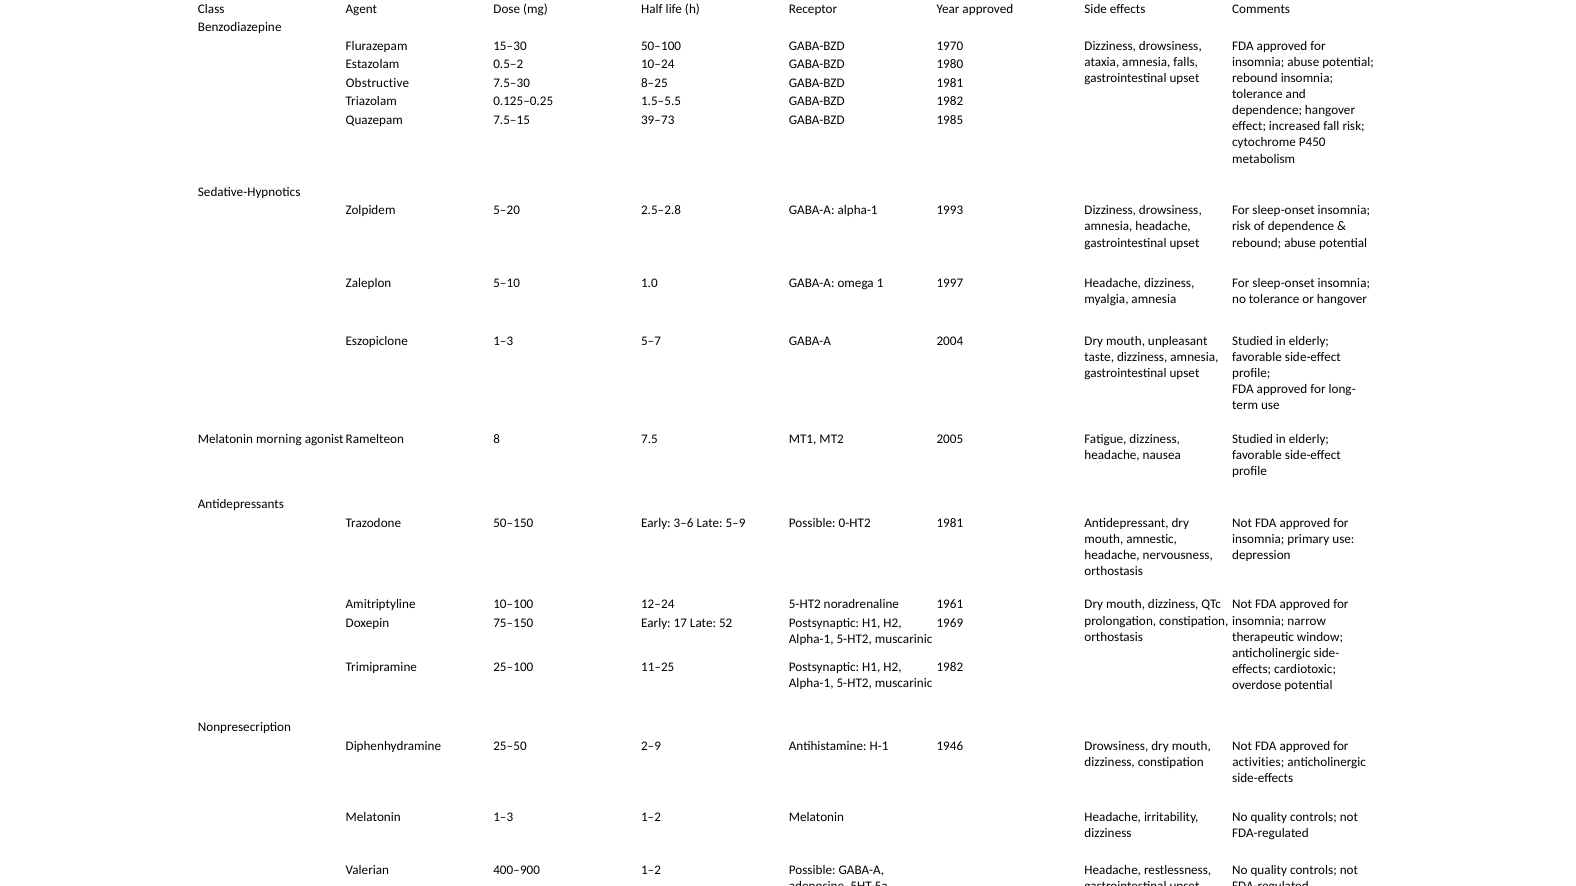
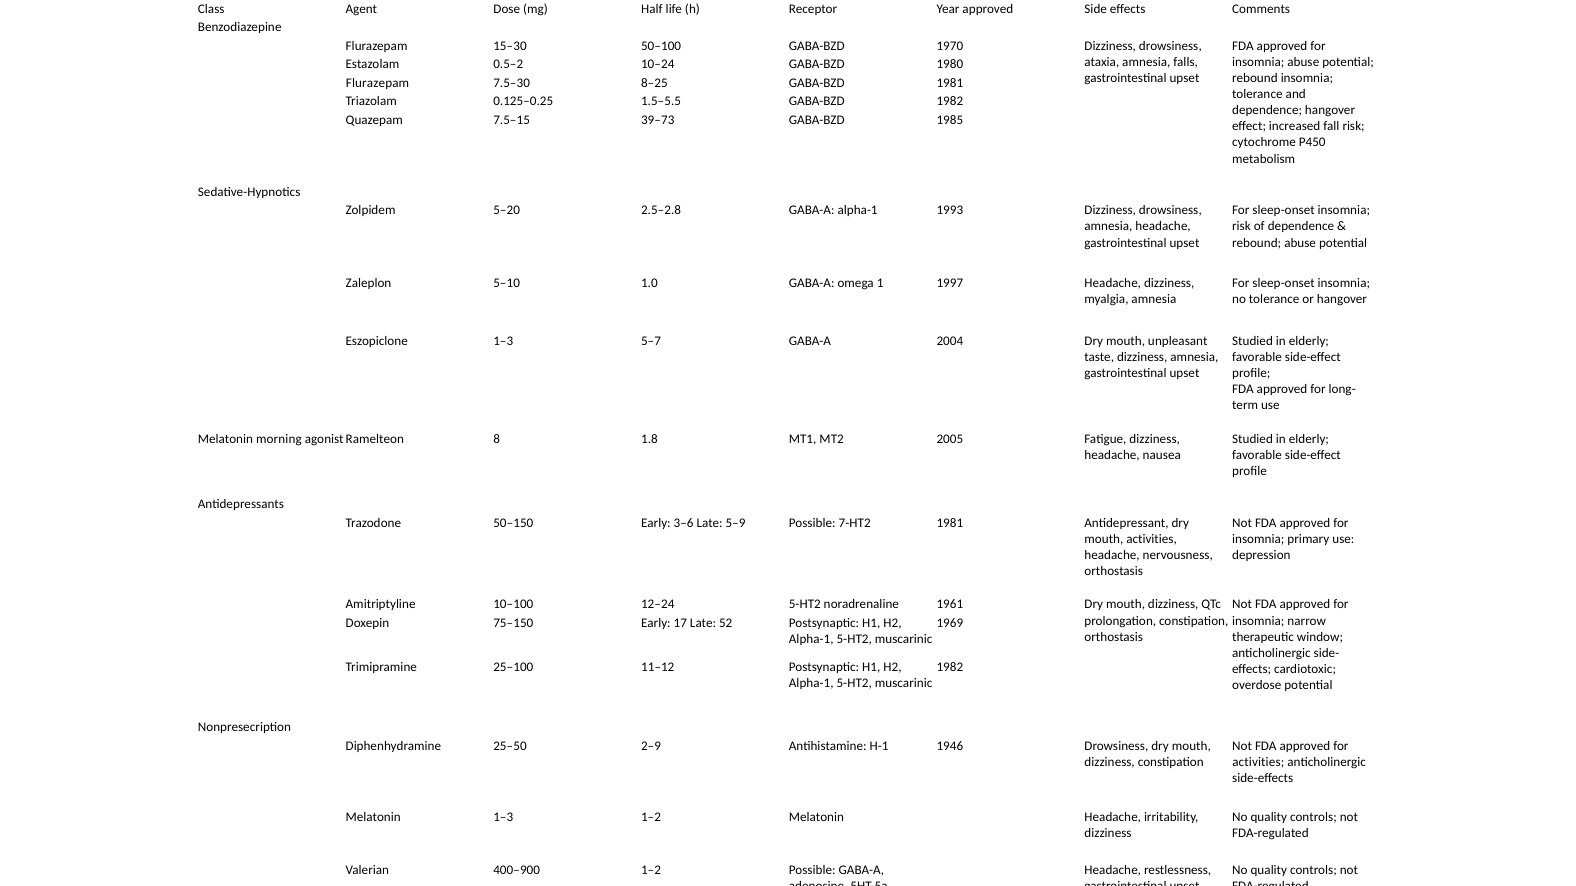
Obstructive at (378, 83): Obstructive -> Flurazepam
7.5: 7.5 -> 1.8
0-HT2: 0-HT2 -> 7-HT2
mouth amnestic: amnestic -> activities
11–25: 11–25 -> 11–12
